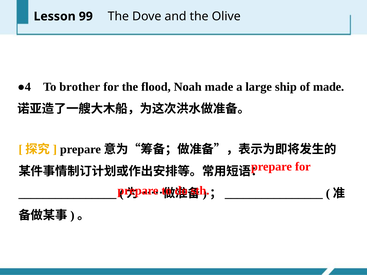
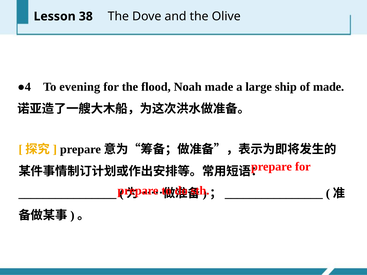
99: 99 -> 38
brother: brother -> evening
